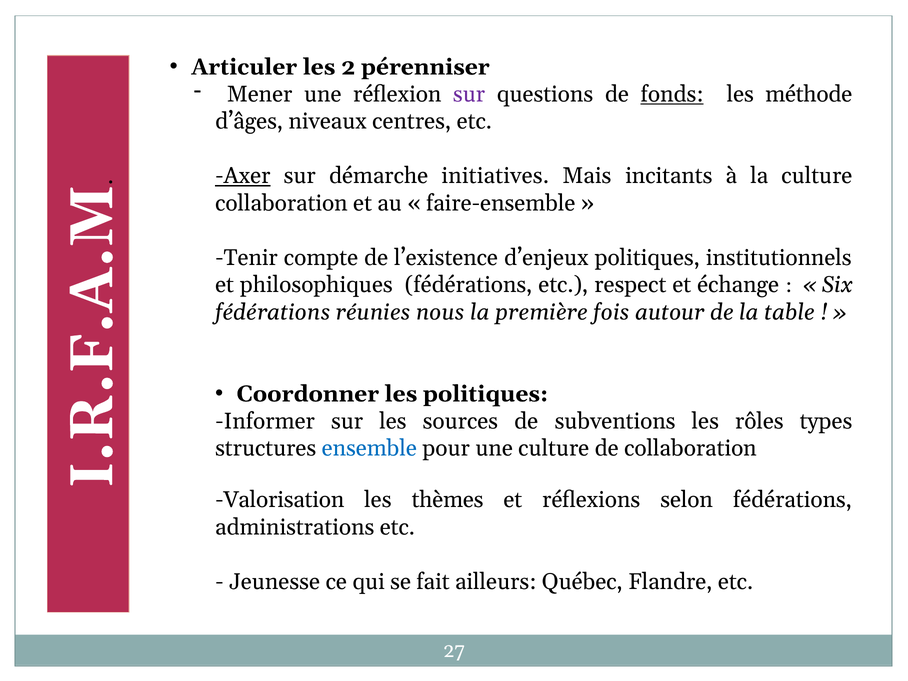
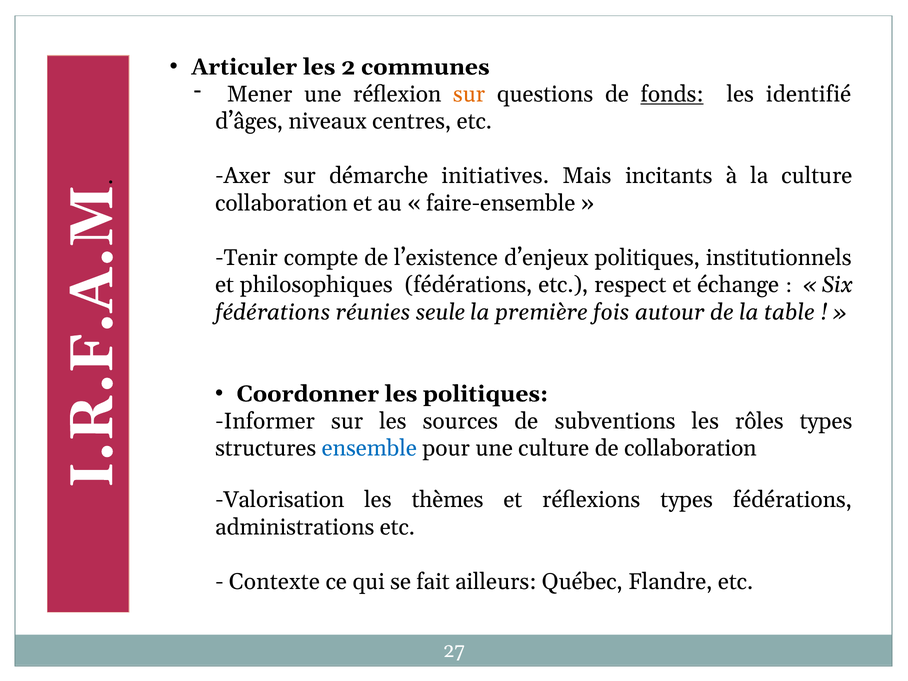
pérenniser: pérenniser -> communes
sur at (469, 94) colour: purple -> orange
méthode: méthode -> identifié
Axer underline: present -> none
nous: nous -> seule
réflexions selon: selon -> types
Jeunesse: Jeunesse -> Contexte
